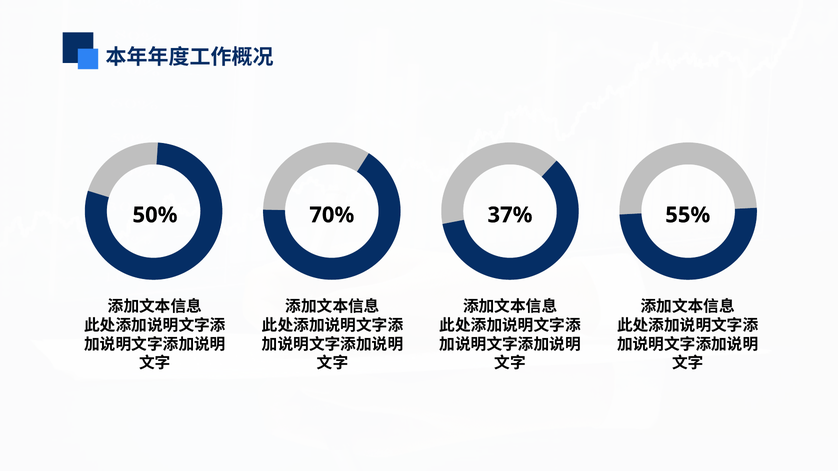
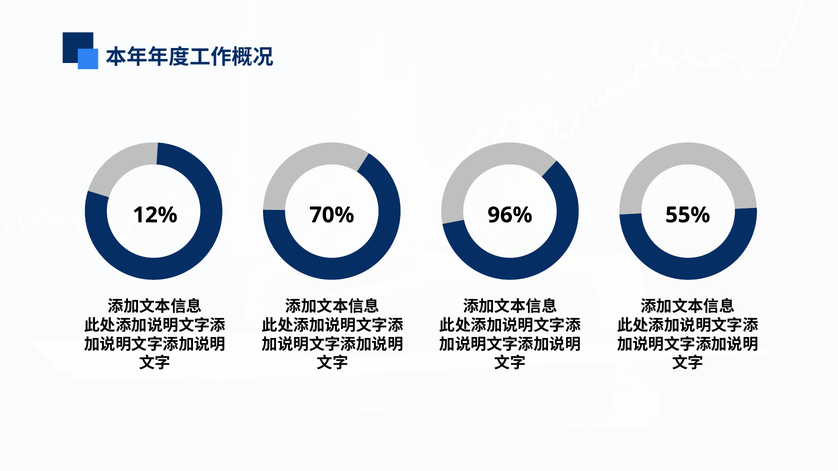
50%: 50% -> 12%
37%: 37% -> 96%
